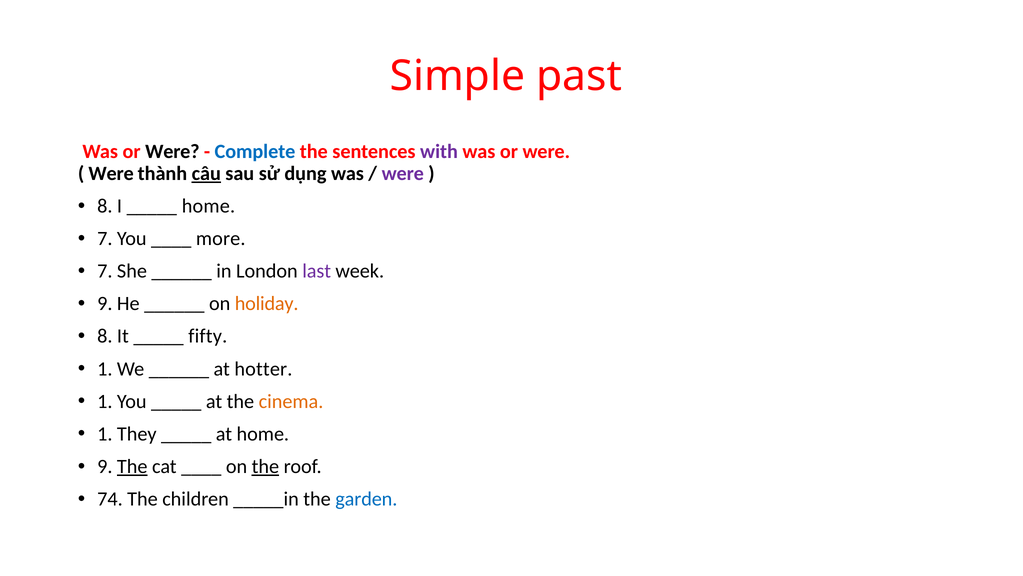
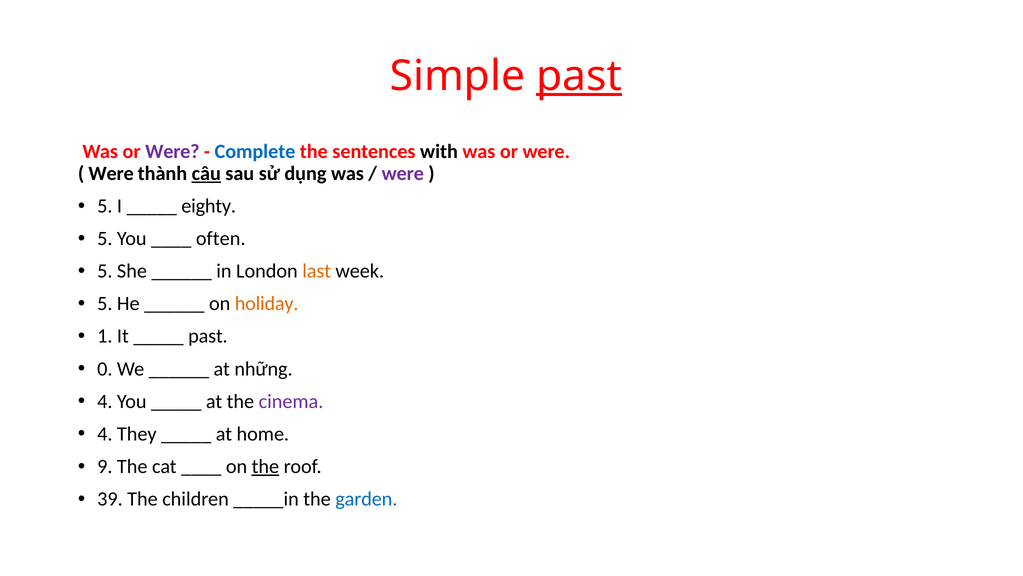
past at (579, 76) underline: none -> present
Were at (172, 151) colour: black -> purple
with colour: purple -> black
8 at (105, 206): 8 -> 5
home at (208, 206): home -> eighty
7 at (105, 238): 7 -> 5
more: more -> often
7 at (105, 271): 7 -> 5
last colour: purple -> orange
9 at (105, 303): 9 -> 5
8 at (105, 336): 8 -> 1
fifty at (208, 336): fifty -> past
1 at (105, 368): 1 -> 0
hotter: hotter -> những
1 at (105, 401): 1 -> 4
cinema colour: orange -> purple
1 at (105, 434): 1 -> 4
The at (132, 466) underline: present -> none
74: 74 -> 39
